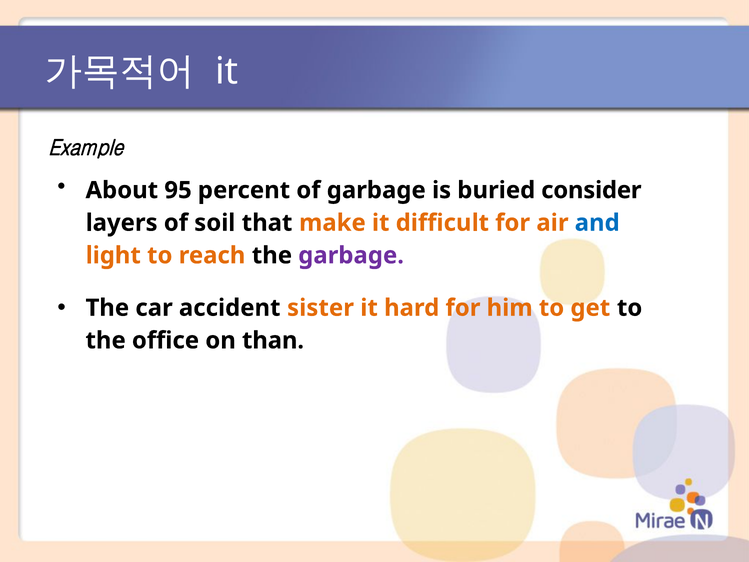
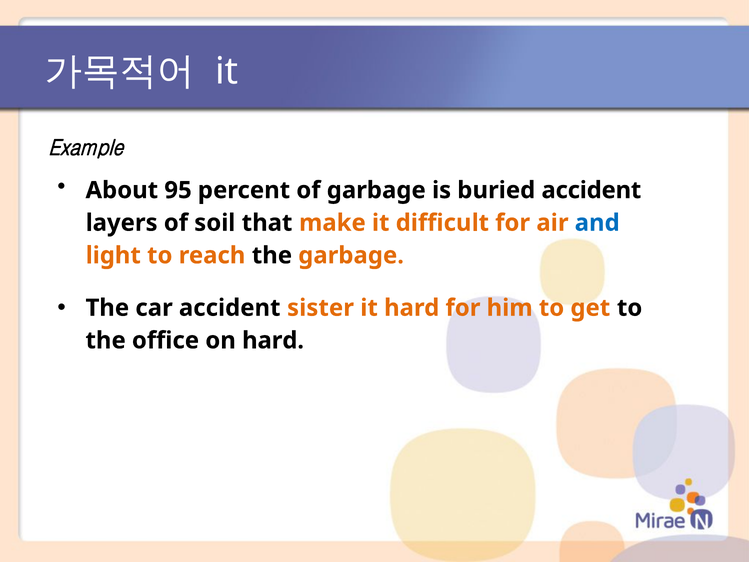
buried consider: consider -> accident
garbage at (351, 255) colour: purple -> orange
on than: than -> hard
